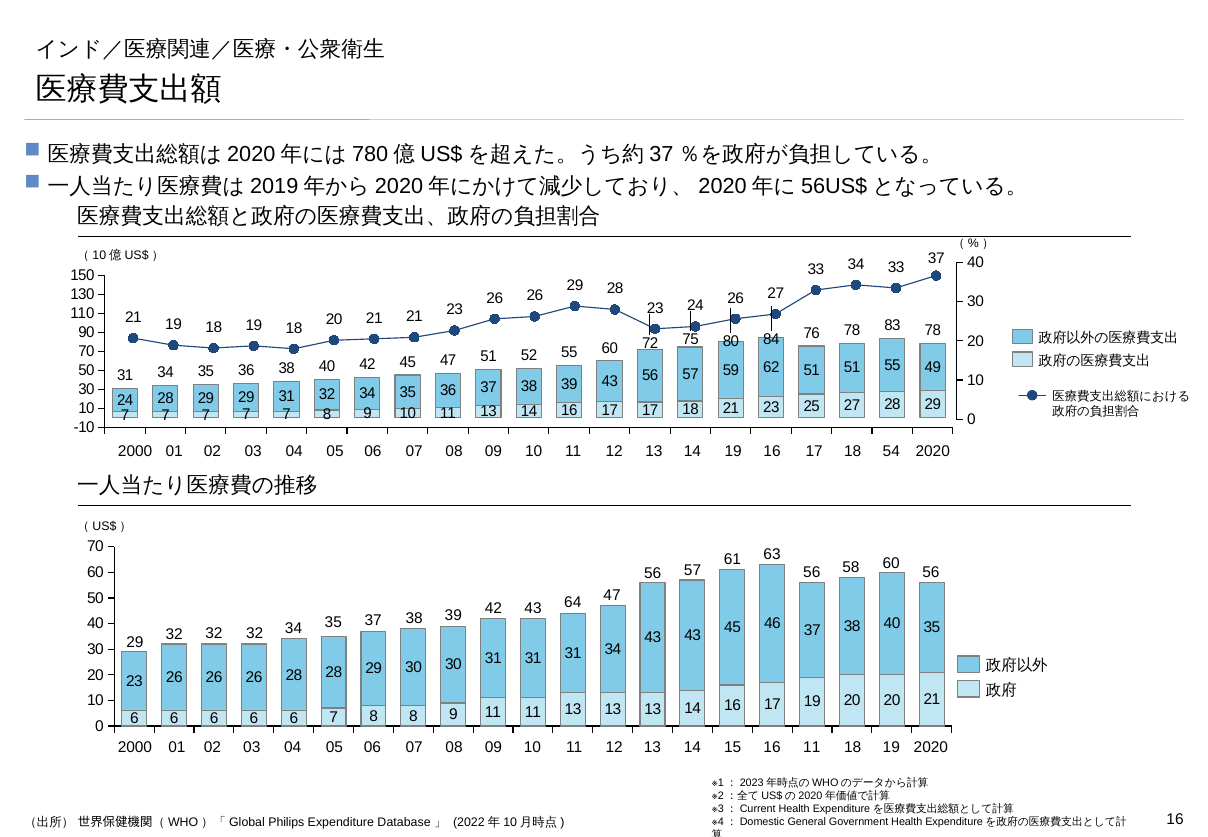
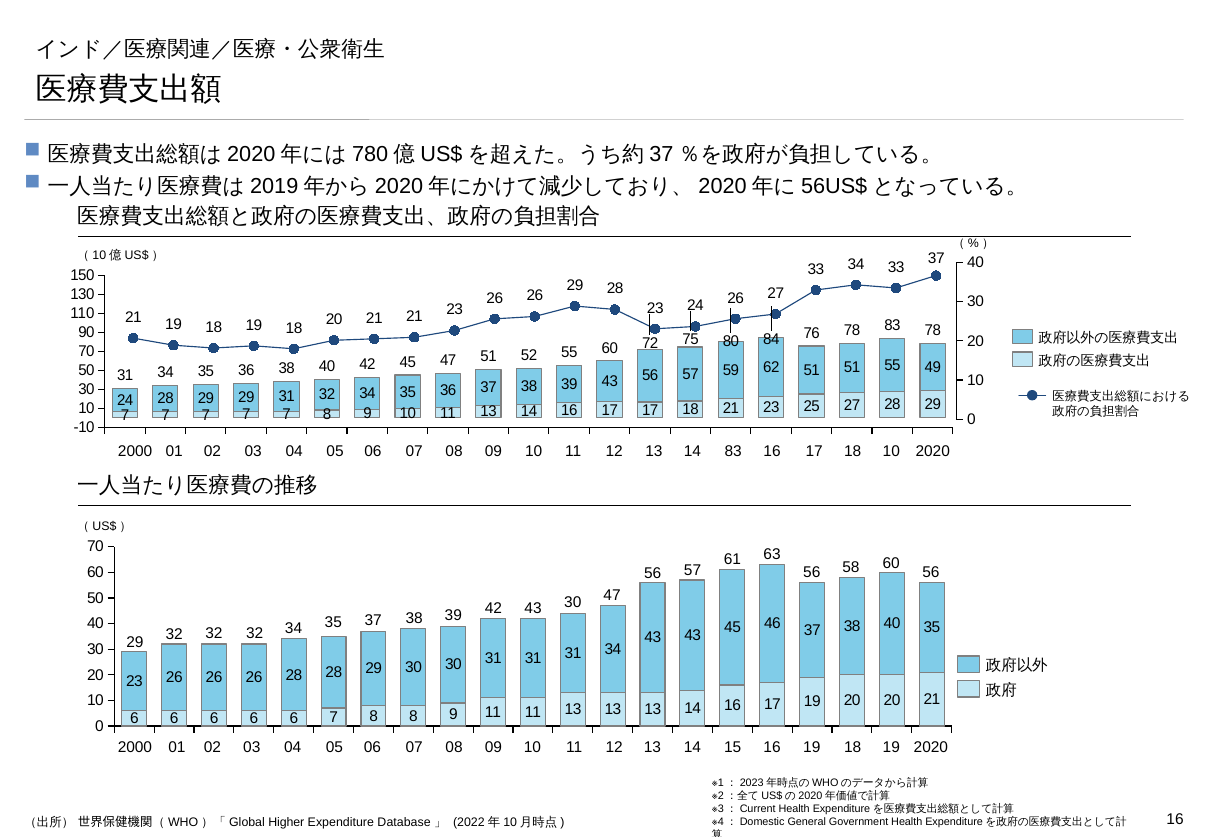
04 19: 19 -> 83
18 54: 54 -> 10
43 64: 64 -> 30
09 11: 11 -> 19
Philips: Philips -> Higher
